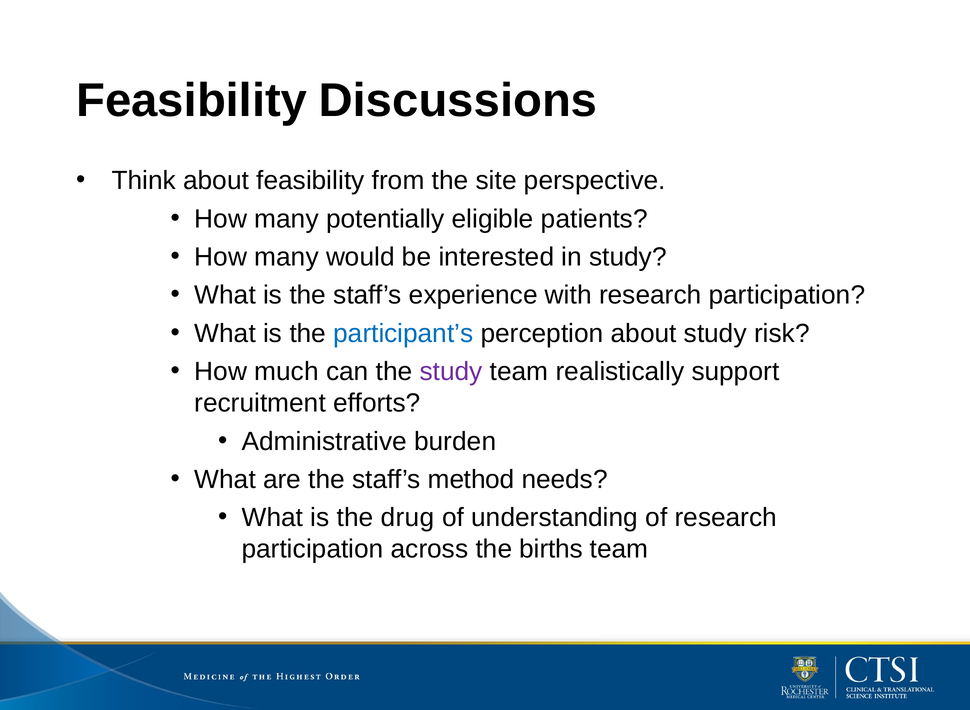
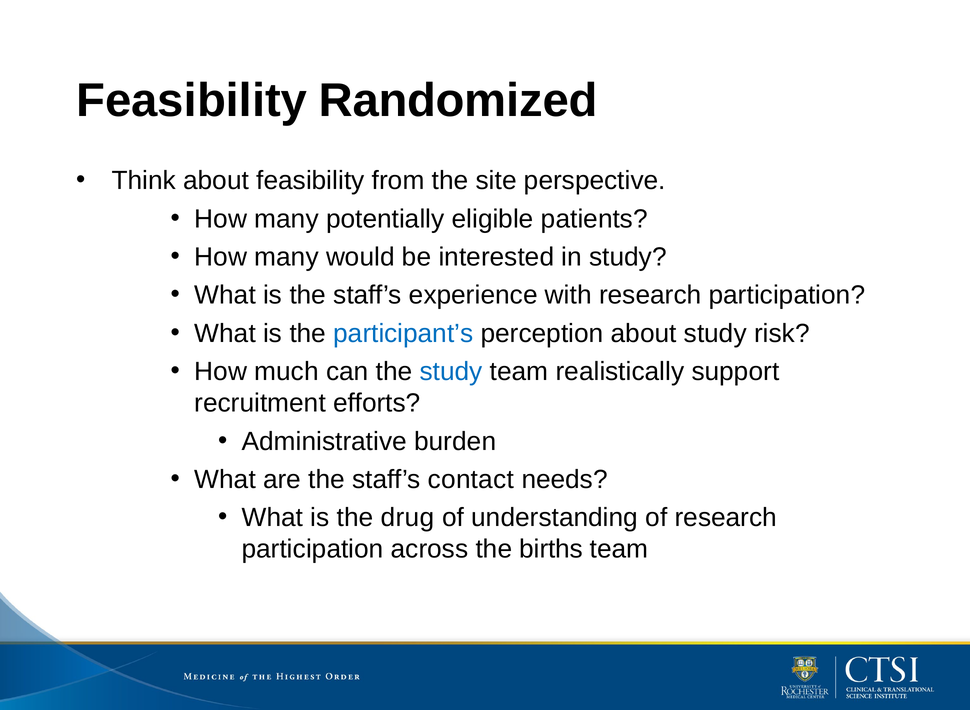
Discussions: Discussions -> Randomized
study at (451, 371) colour: purple -> blue
method: method -> contact
